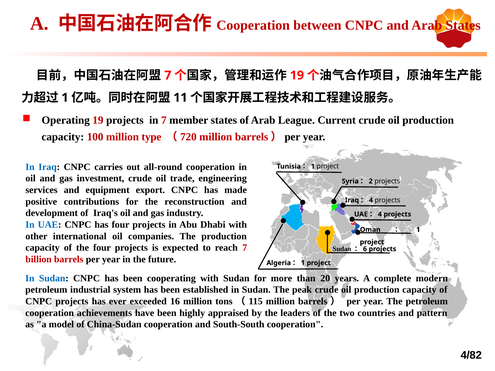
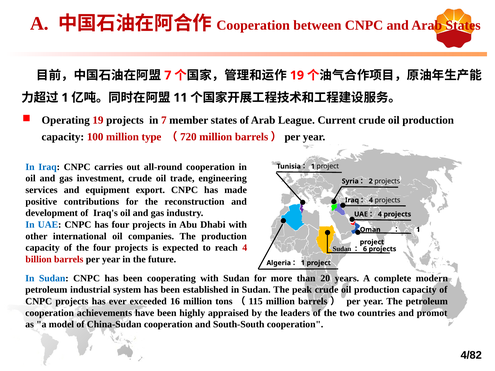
reach 7: 7 -> 4
pattern: pattern -> promot
